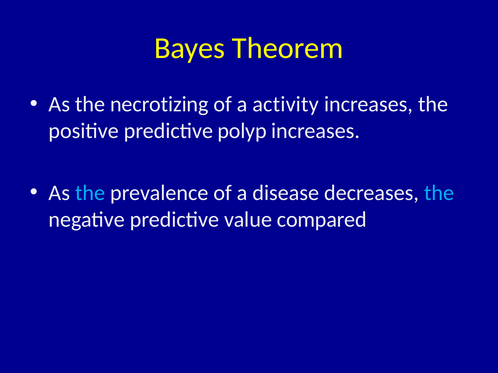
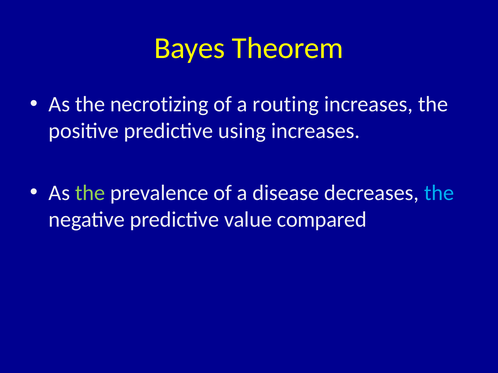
activity: activity -> routing
polyp: polyp -> using
the at (90, 193) colour: light blue -> light green
